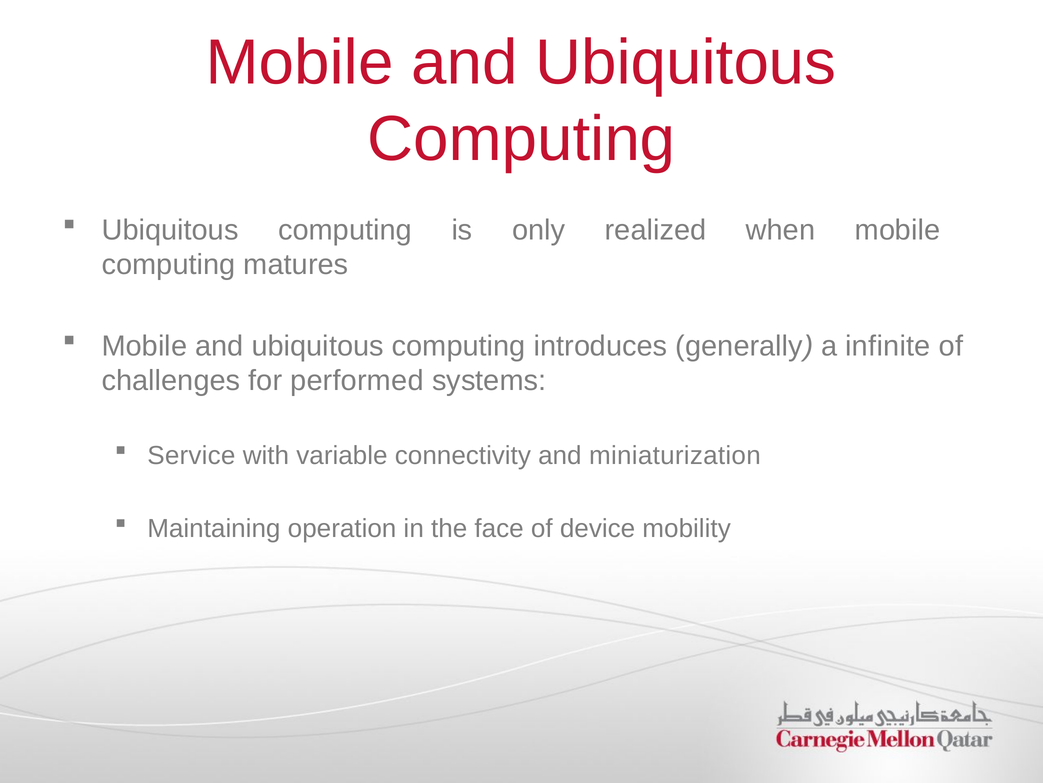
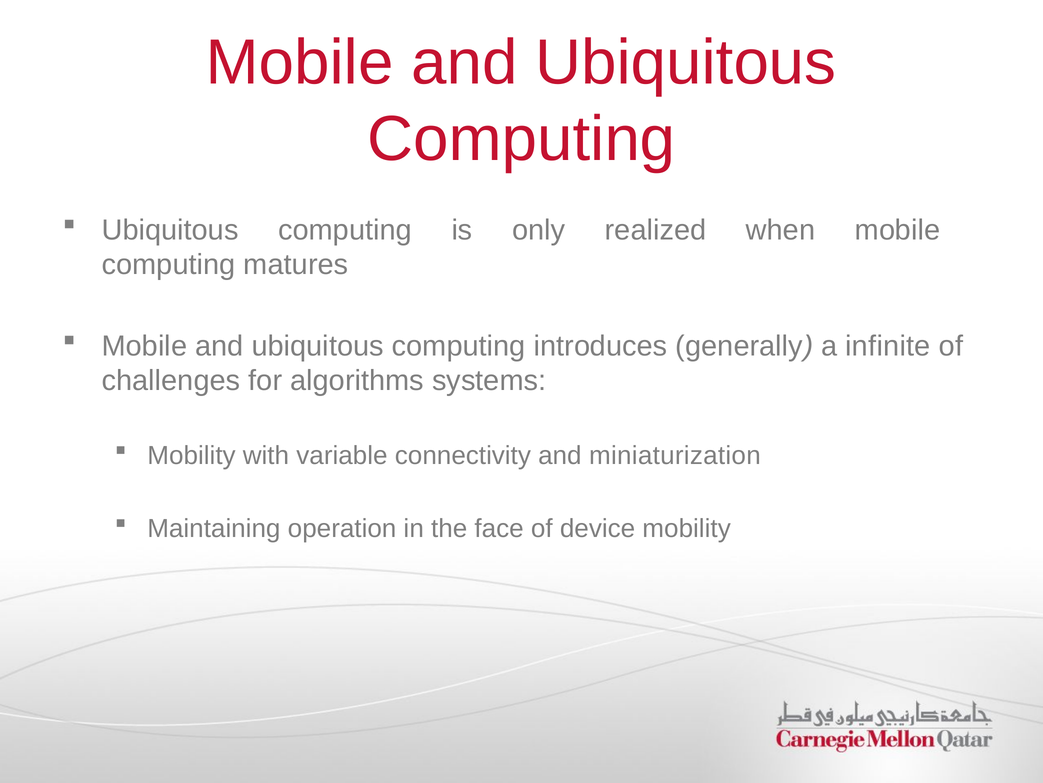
performed: performed -> algorithms
Service at (191, 455): Service -> Mobility
